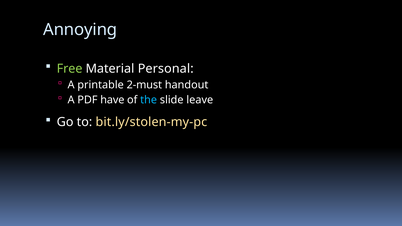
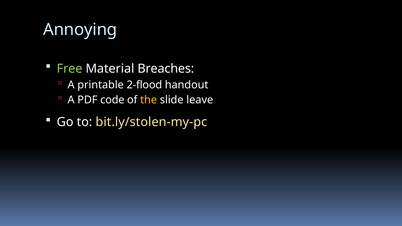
Personal: Personal -> Breaches
2-must: 2-must -> 2-flood
have: have -> code
the colour: light blue -> yellow
